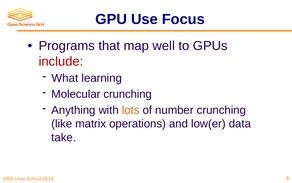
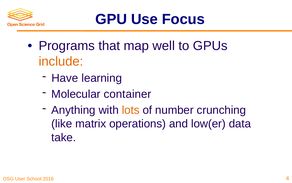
include colour: red -> orange
What: What -> Have
Molecular crunching: crunching -> container
